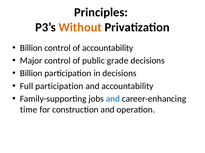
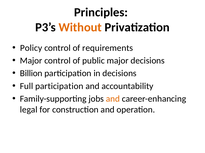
Billion at (31, 48): Billion -> Policy
of accountability: accountability -> requirements
public grade: grade -> major
and at (113, 99) colour: blue -> orange
time: time -> legal
